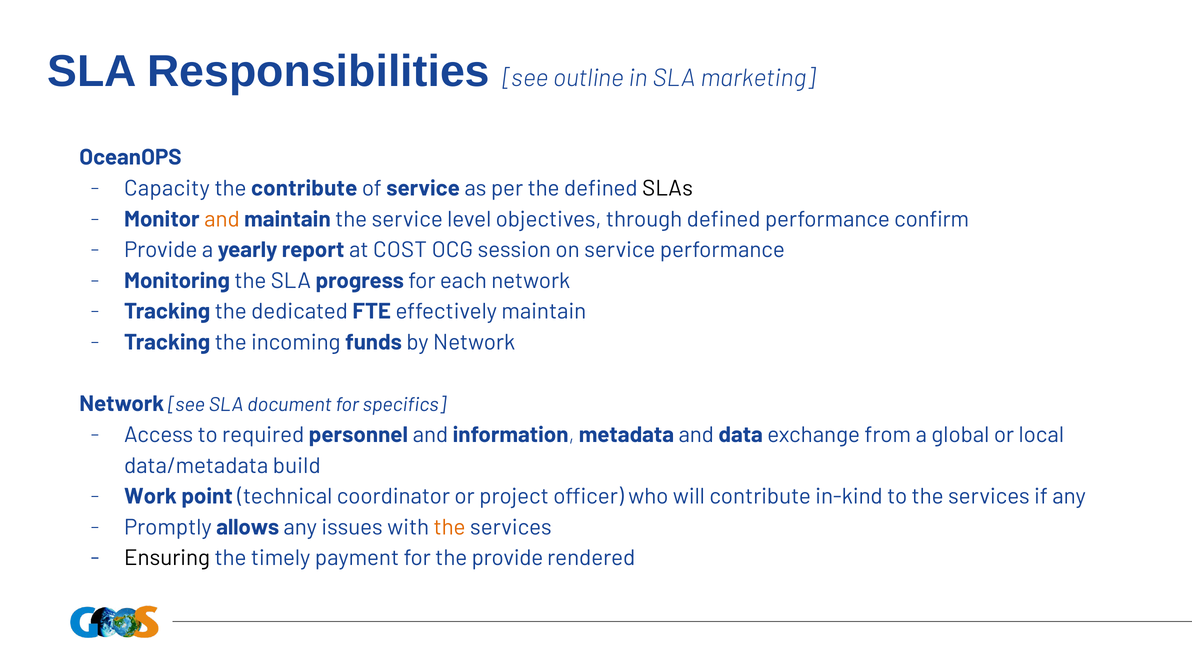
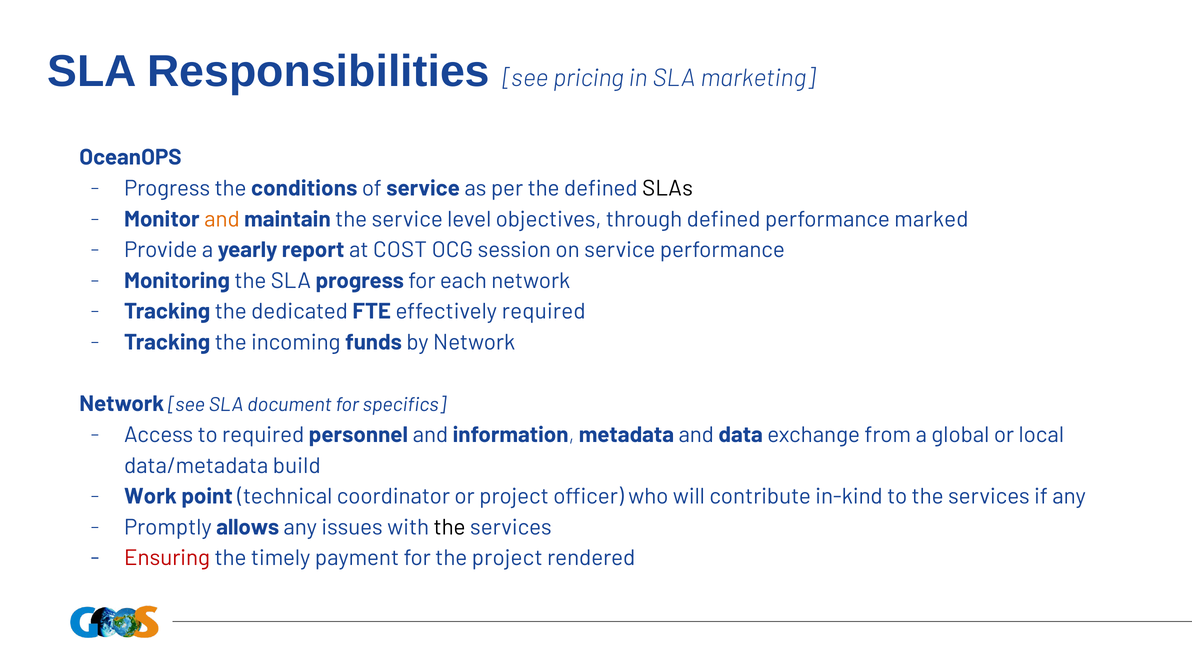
outline: outline -> pricing
Capacity at (167, 189): Capacity -> Progress
the contribute: contribute -> conditions
confirm: confirm -> marked
effectively maintain: maintain -> required
the at (450, 528) colour: orange -> black
Ensuring colour: black -> red
the provide: provide -> project
